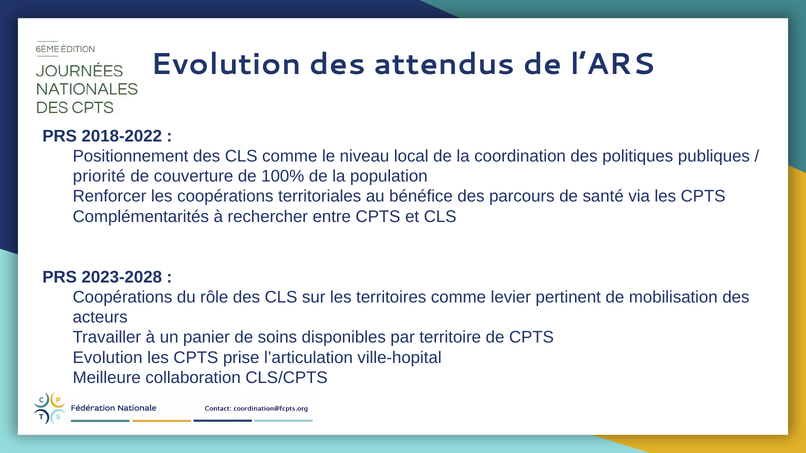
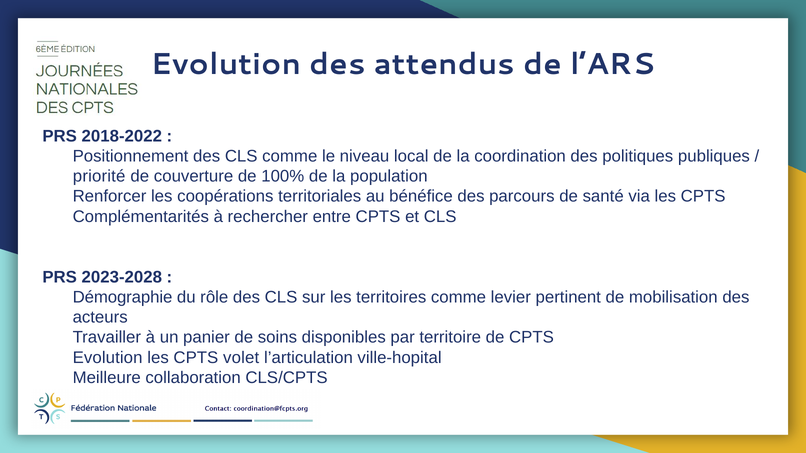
Coopérations at (122, 297): Coopérations -> Démographie
prise: prise -> volet
